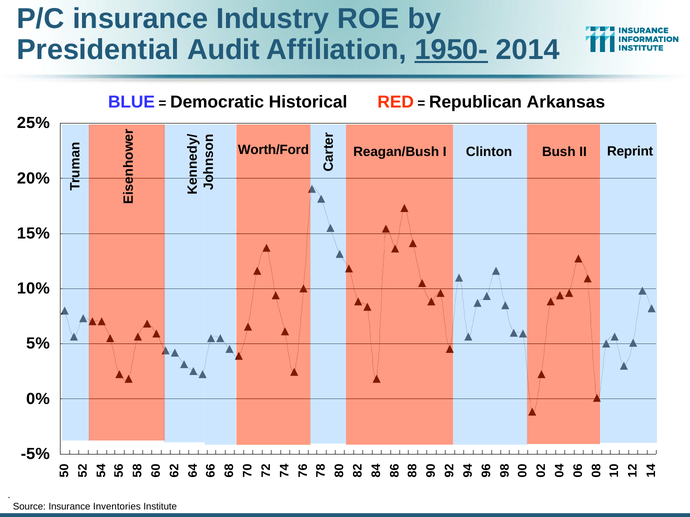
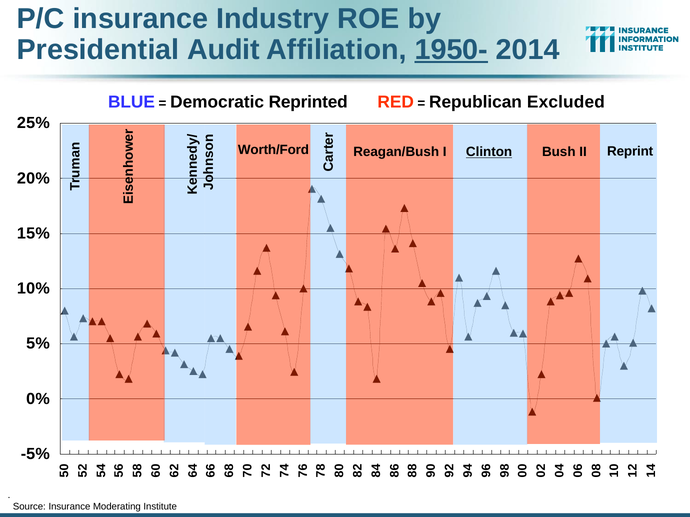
Historical: Historical -> Reprinted
Arkansas: Arkansas -> Excluded
Clinton underline: none -> present
Inventories: Inventories -> Moderating
